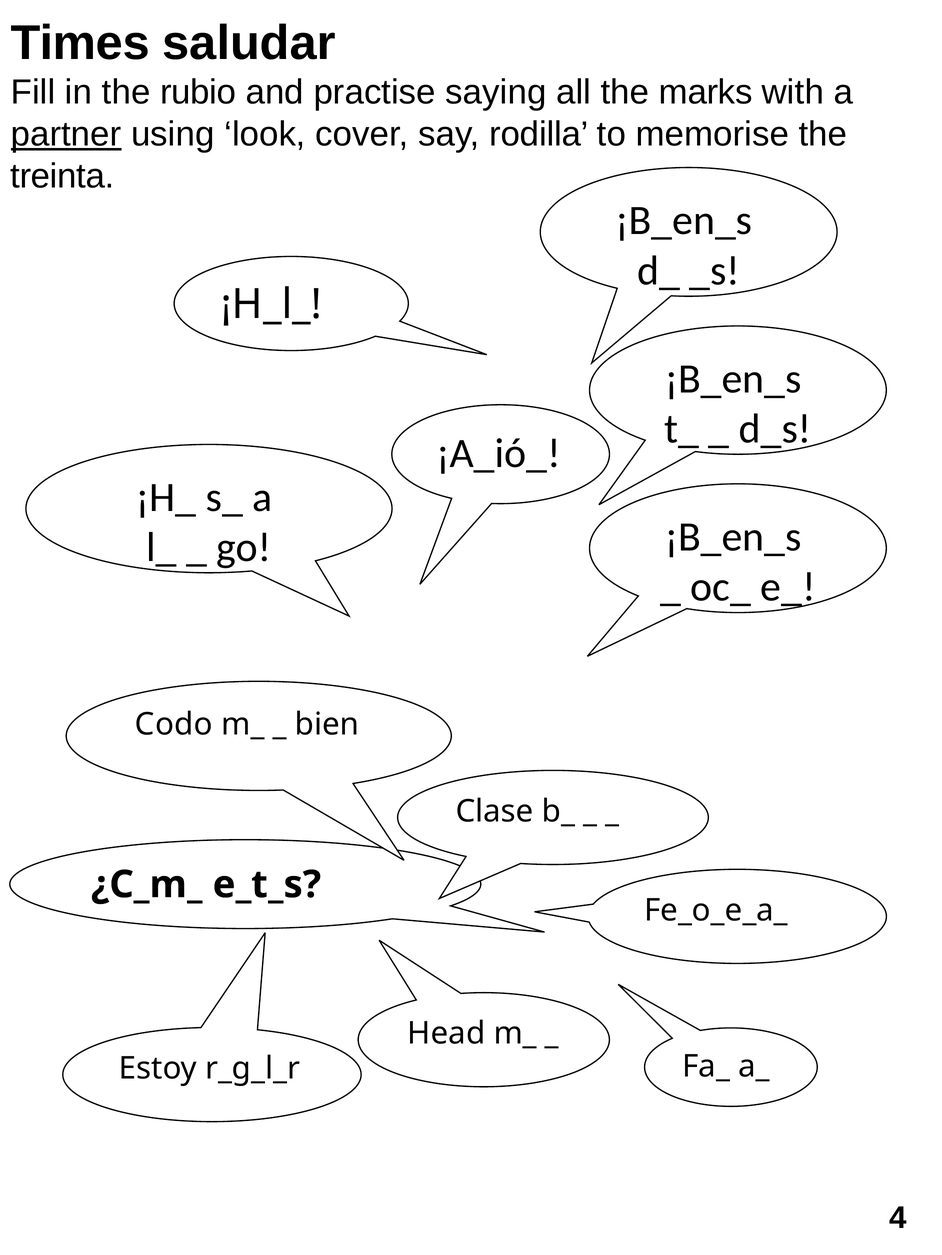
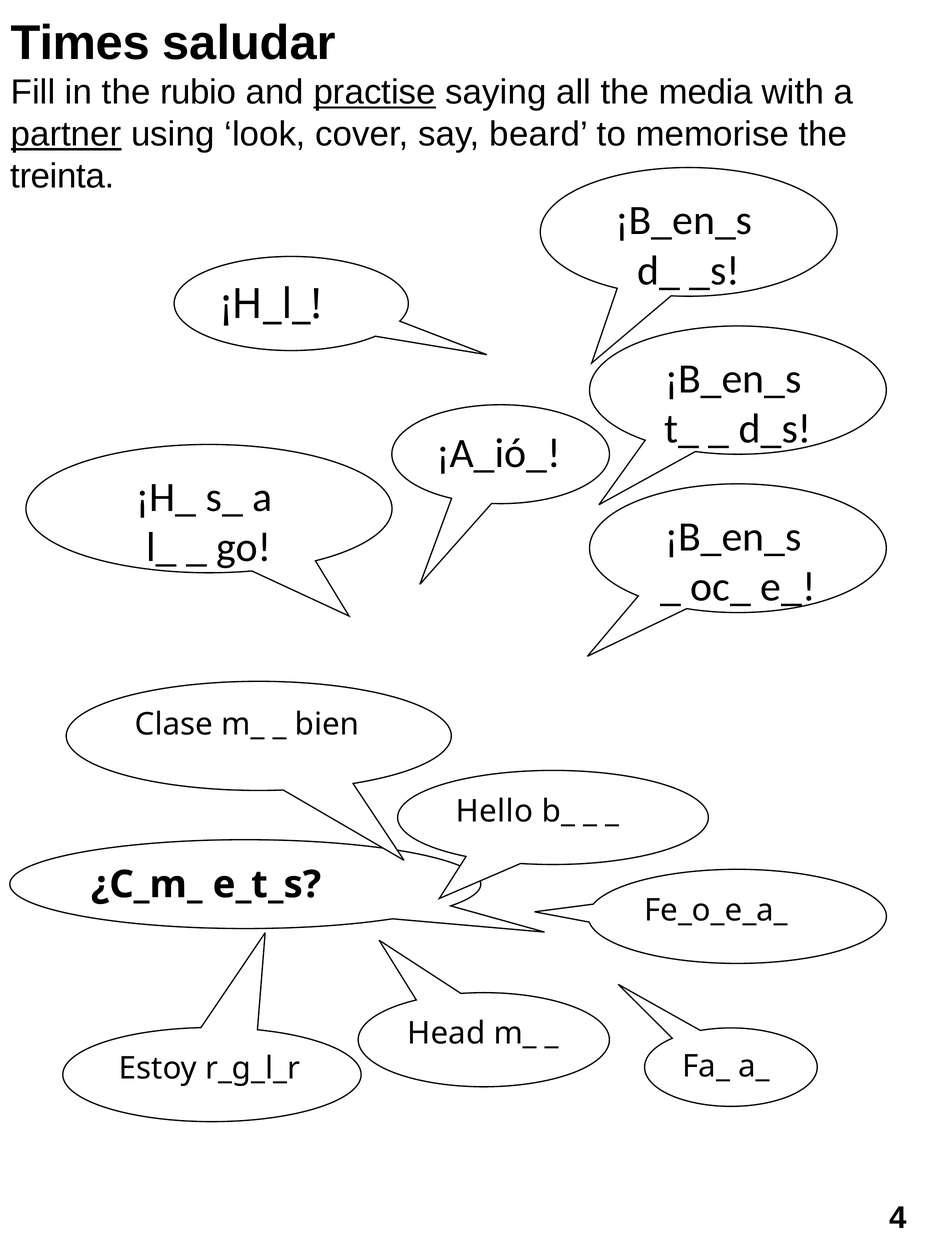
practise underline: none -> present
marks: marks -> media
rodilla: rodilla -> beard
Codo: Codo -> Clase
Clase: Clase -> Hello
